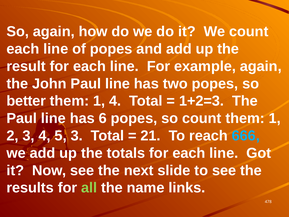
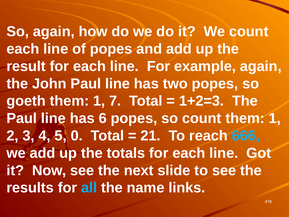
better: better -> goeth
1 4: 4 -> 7
5 3: 3 -> 0
all colour: light green -> light blue
